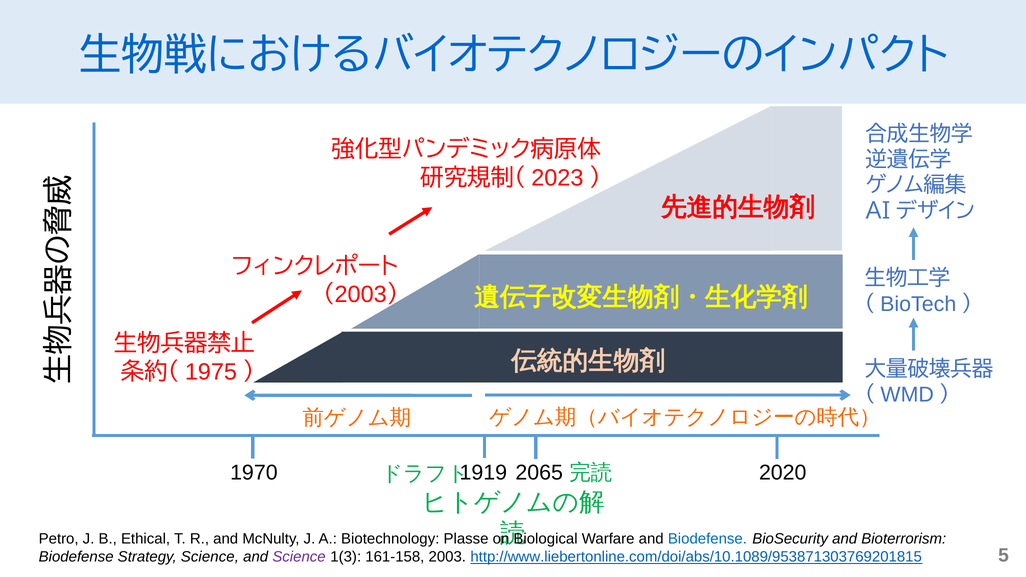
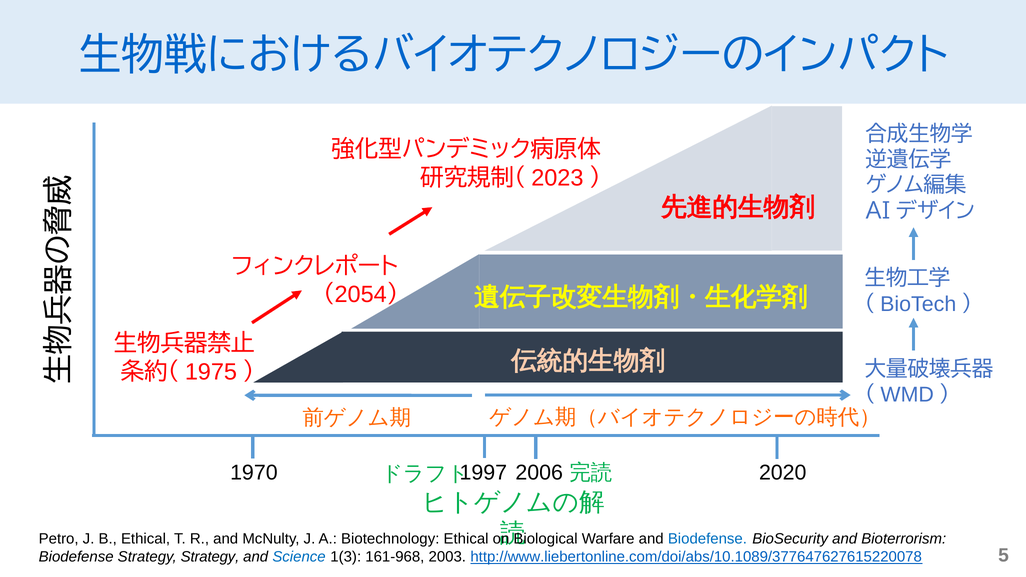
2003 at (361, 295): 2003 -> 2054
1919: 1919 -> 1997
2065: 2065 -> 2006
Biotechnology Plasse: Plasse -> Ethical
Strategy Science: Science -> Strategy
Science at (299, 557) colour: purple -> blue
161-158: 161-158 -> 161-968
http://www.liebertonline.com/doi/abs/10.1089/953871303769201815: http://www.liebertonline.com/doi/abs/10.1089/953871303769201815 -> http://www.liebertonline.com/doi/abs/10.1089/377647627615220078
